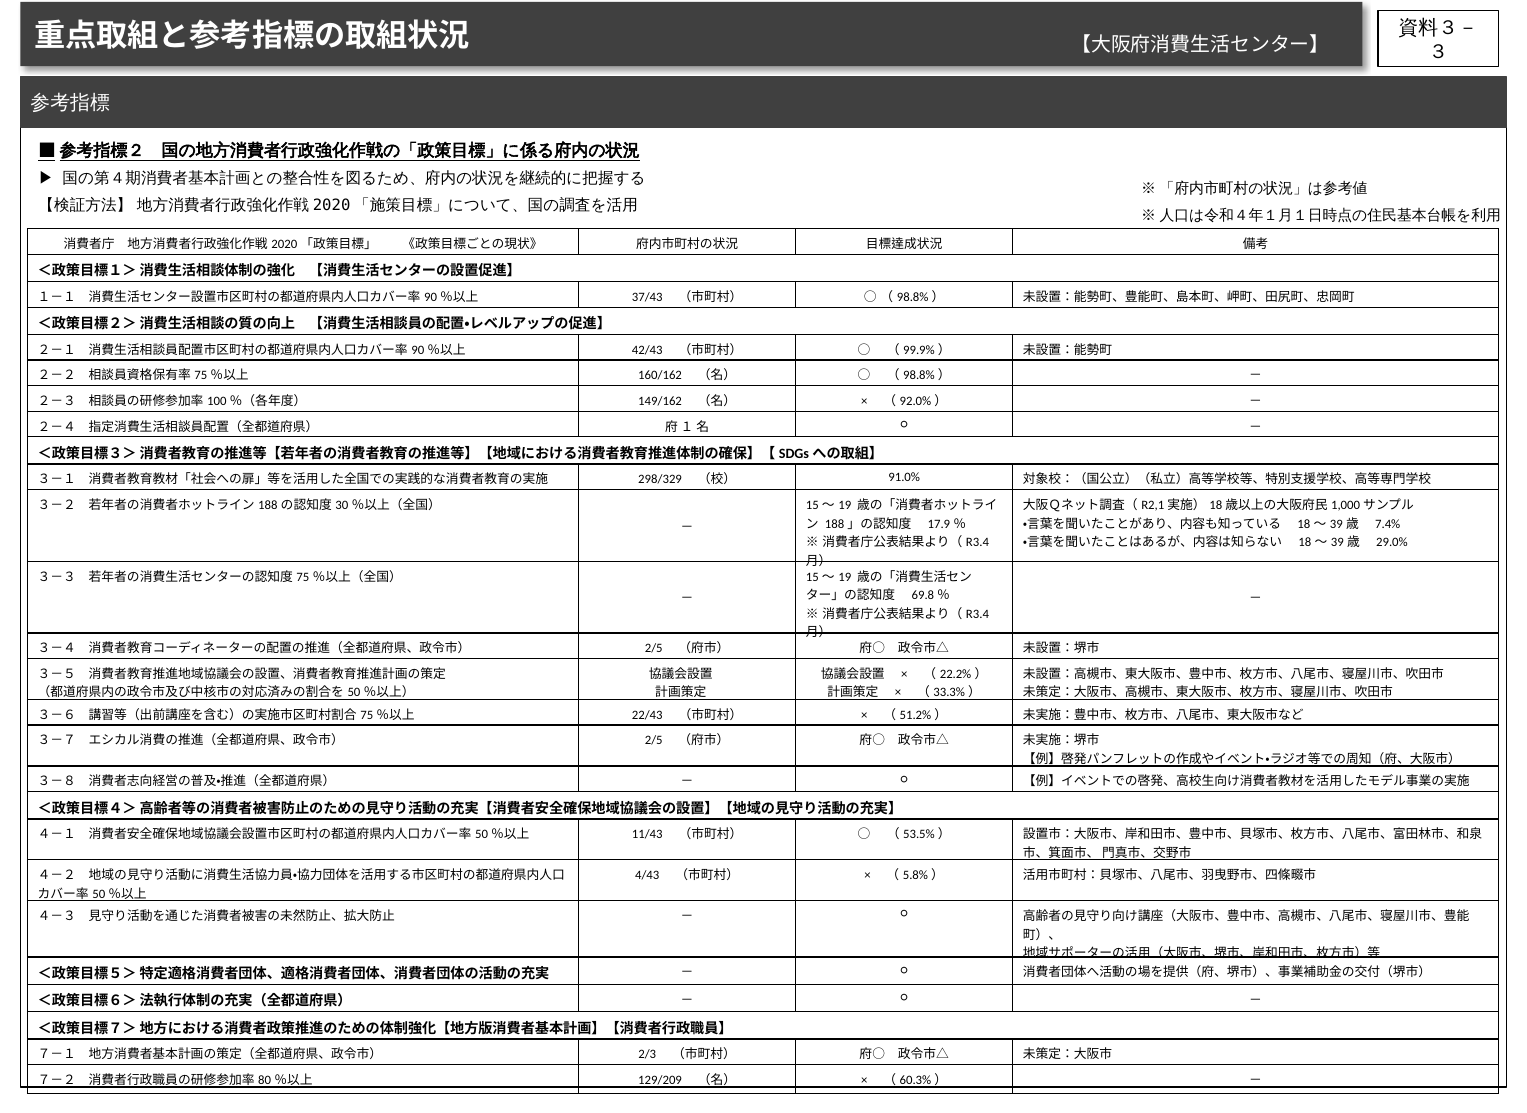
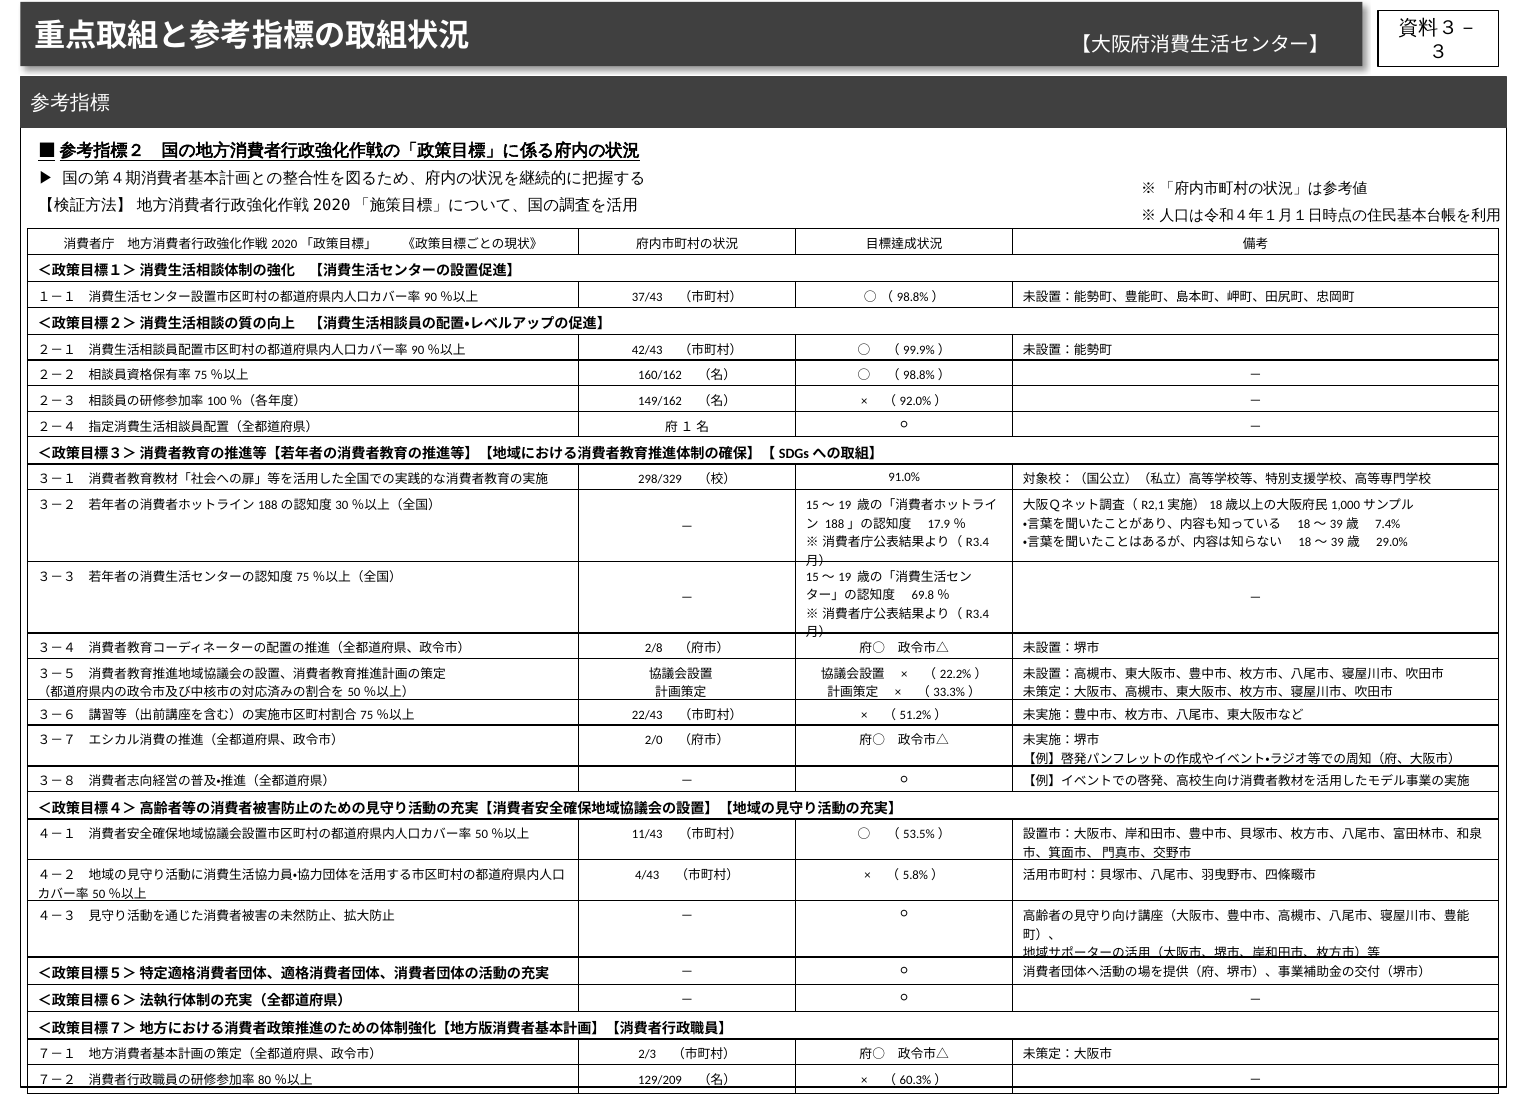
2/5 at (654, 649): 2/5 -> 2/8
2/5 at (654, 741): 2/5 -> 2/0
